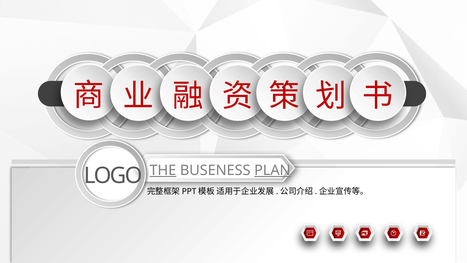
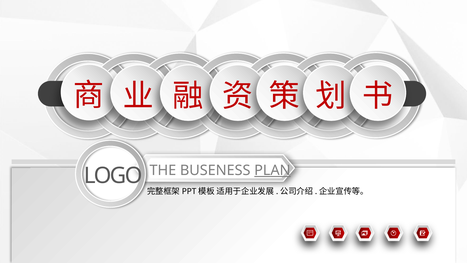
THE underline: present -> none
